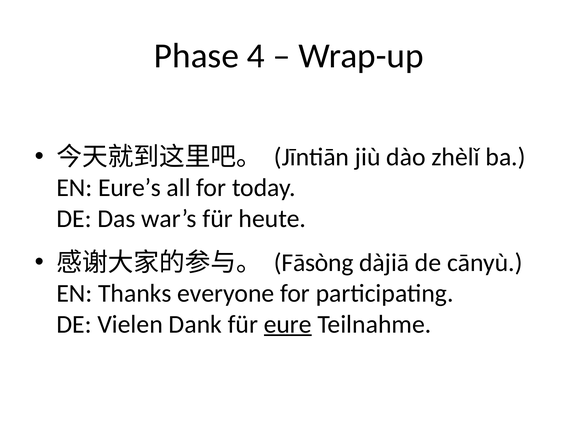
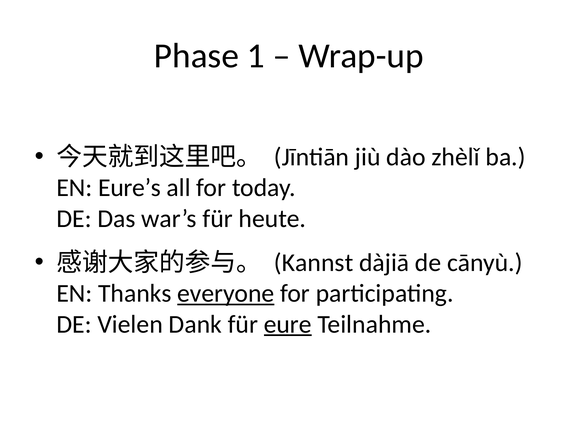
4: 4 -> 1
Fāsòng: Fāsòng -> Kannst
everyone underline: none -> present
